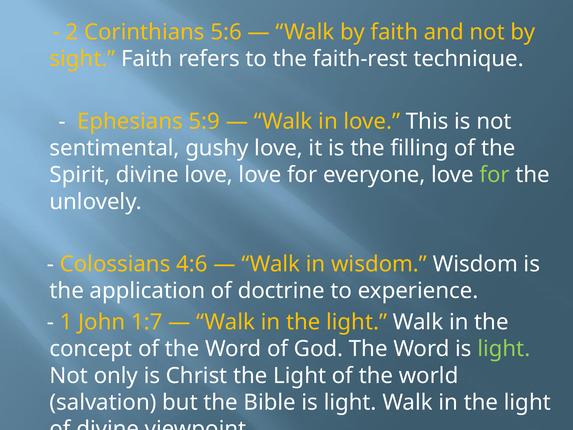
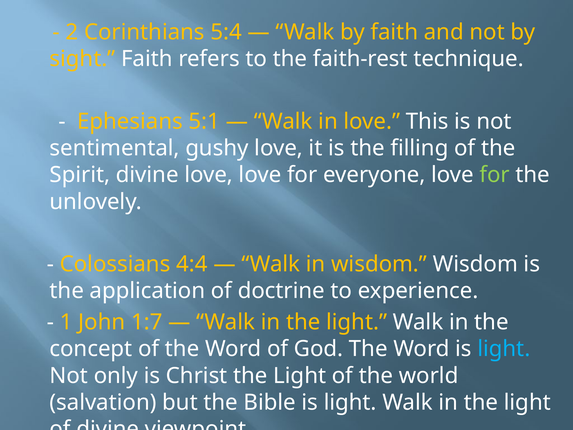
5:6: 5:6 -> 5:4
5:9: 5:9 -> 5:1
4:6: 4:6 -> 4:4
light at (504, 349) colour: light green -> light blue
